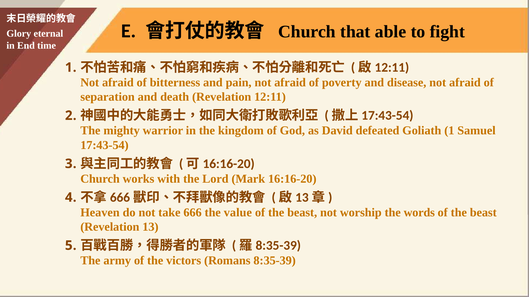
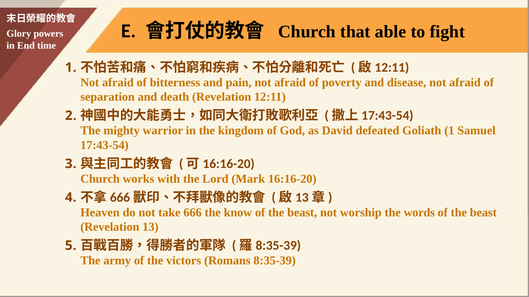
eternal: eternal -> powers
value: value -> know
